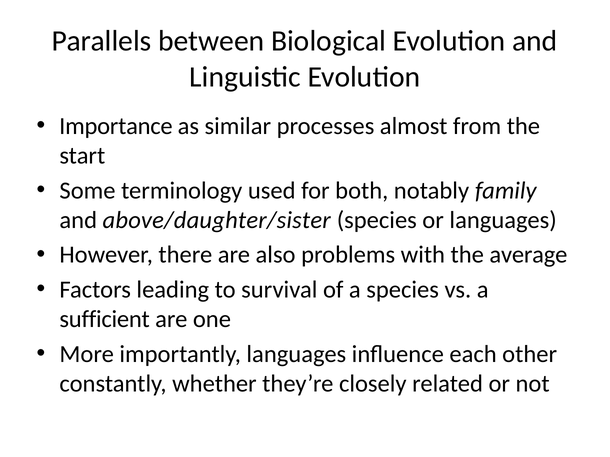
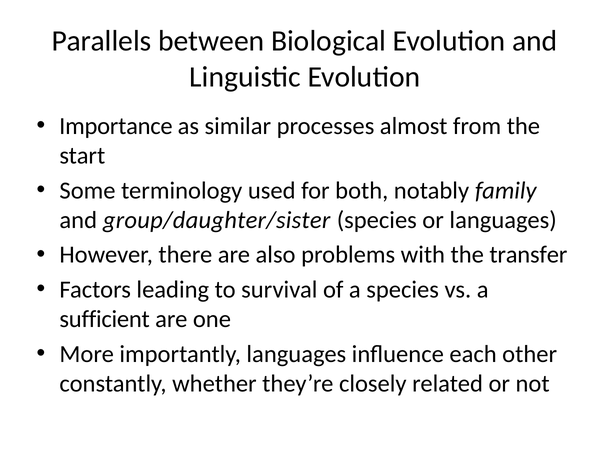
above/daughter/sister: above/daughter/sister -> group/daughter/sister
average: average -> transfer
